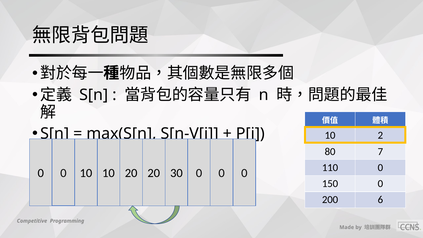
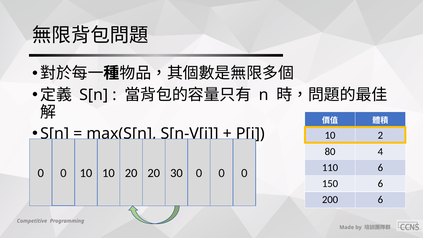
7: 7 -> 4
110 0: 0 -> 6
150 0: 0 -> 6
